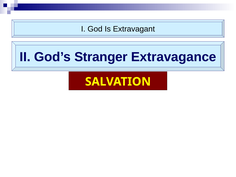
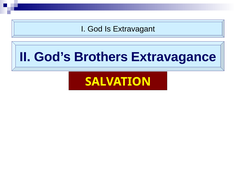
Stranger: Stranger -> Brothers
